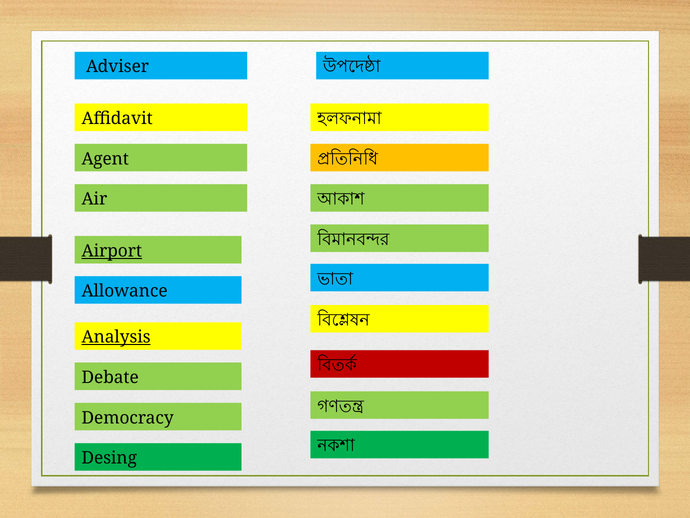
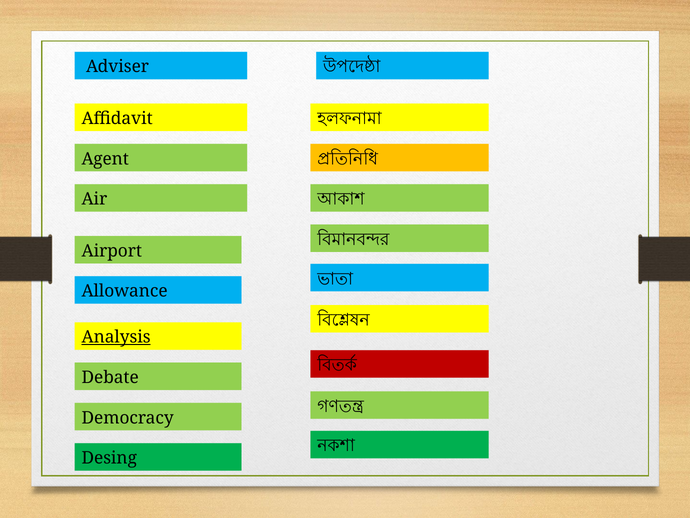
Airport underline: present -> none
